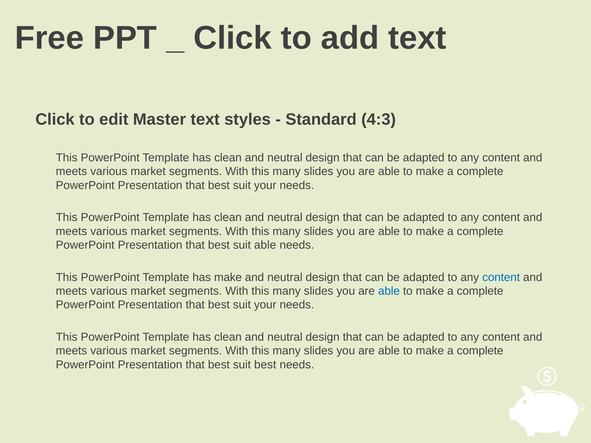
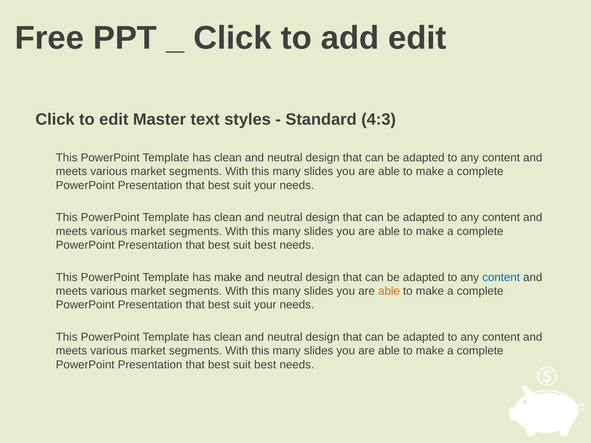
add text: text -> edit
able at (265, 245): able -> best
able at (389, 291) colour: blue -> orange
